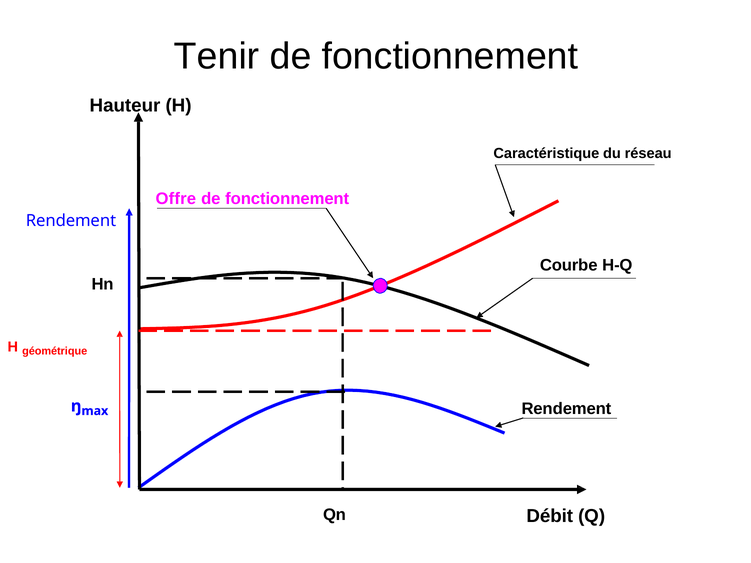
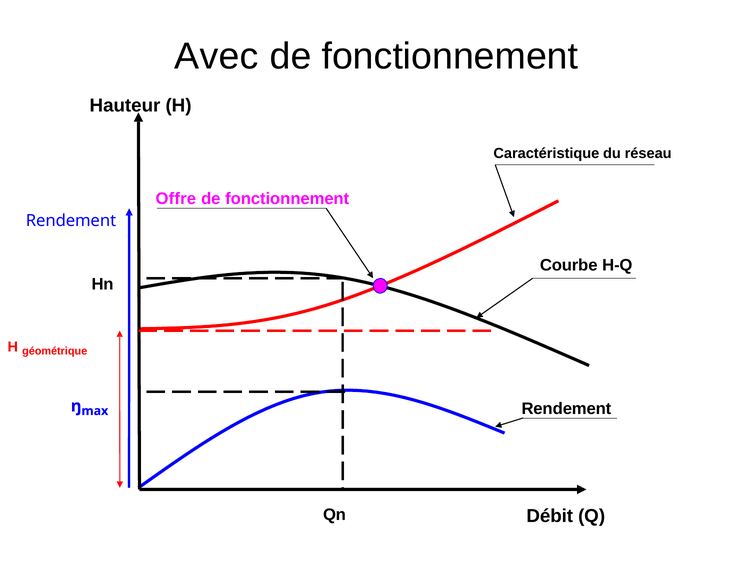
Tenir: Tenir -> Avec
